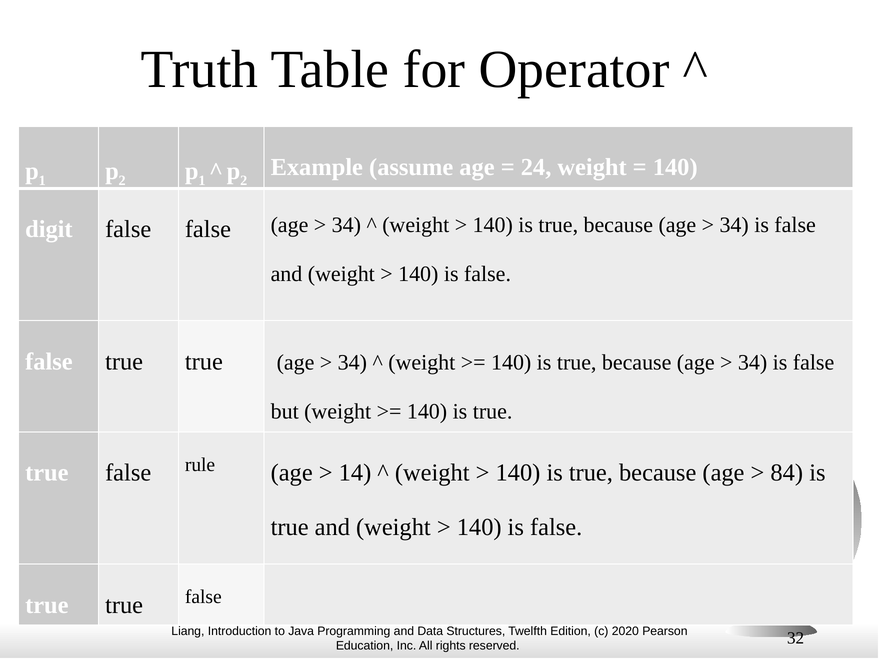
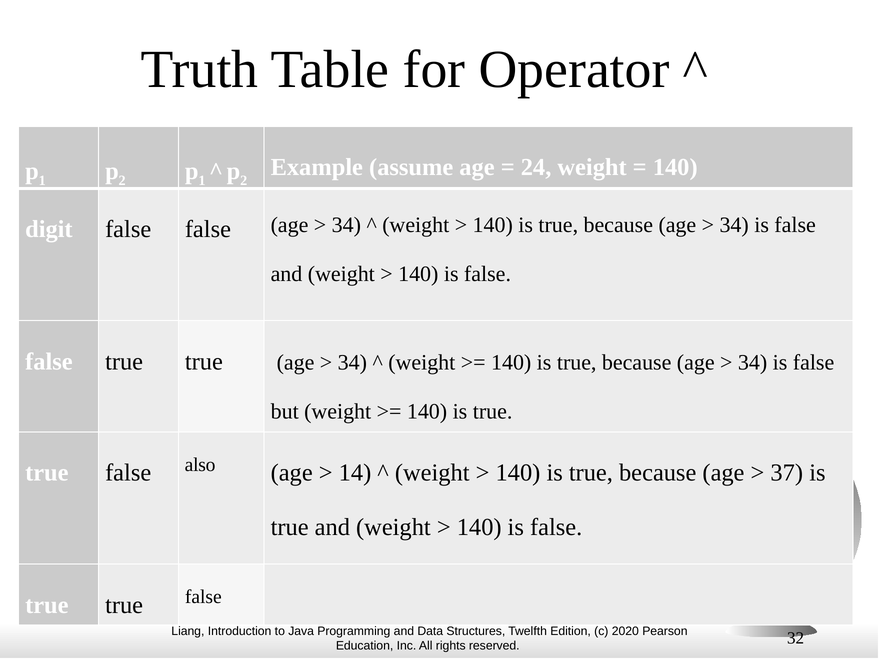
rule: rule -> also
84: 84 -> 37
